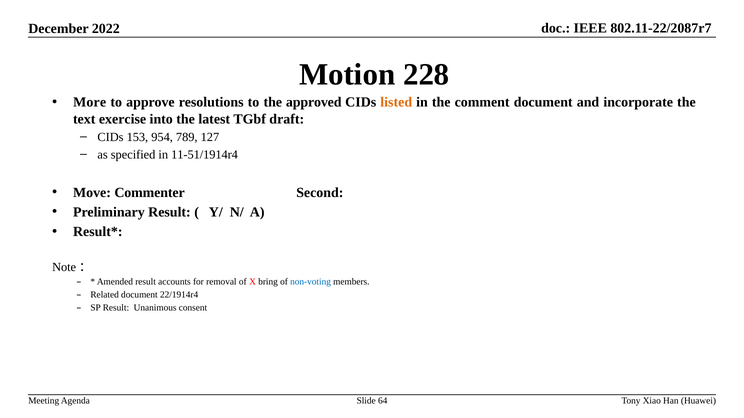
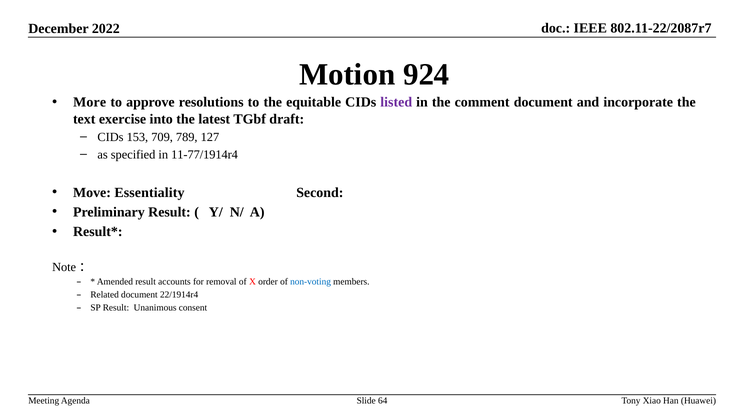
228: 228 -> 924
approved: approved -> equitable
listed colour: orange -> purple
954: 954 -> 709
11-51/1914r4: 11-51/1914r4 -> 11-77/1914r4
Commenter: Commenter -> Essentiality
bring: bring -> order
